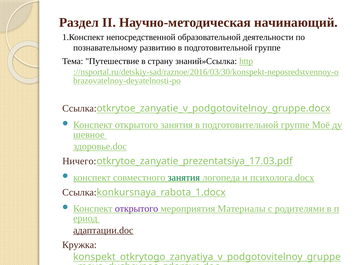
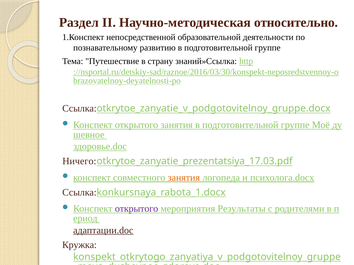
начинающий: начинающий -> относительно
занятия at (184, 178) colour: green -> orange
Материалы: Материалы -> Результаты
